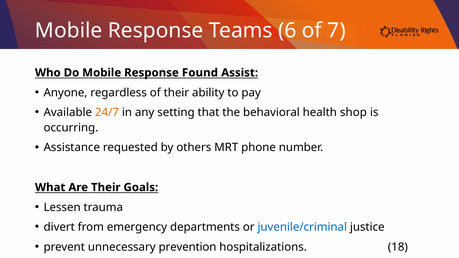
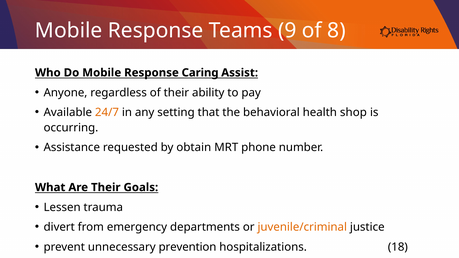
6: 6 -> 9
7: 7 -> 8
Found: Found -> Caring
others: others -> obtain
juvenile/criminal colour: blue -> orange
